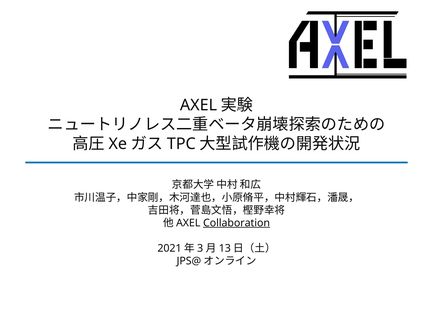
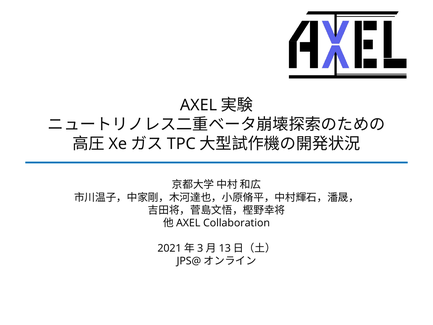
Collaboration underline: present -> none
